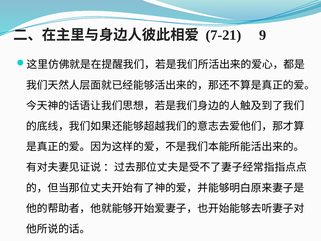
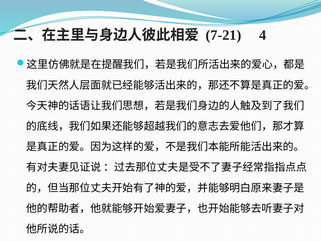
9: 9 -> 4
